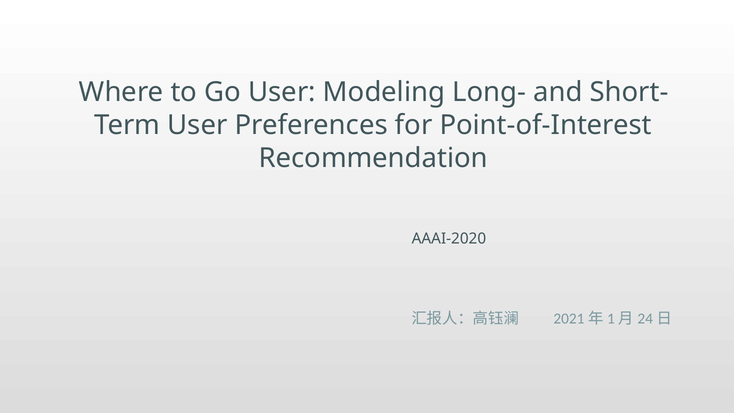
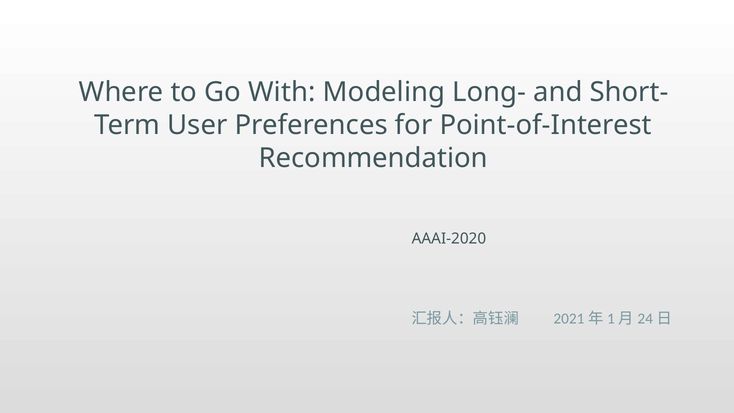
Go User: User -> With
